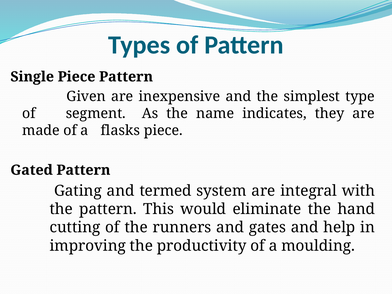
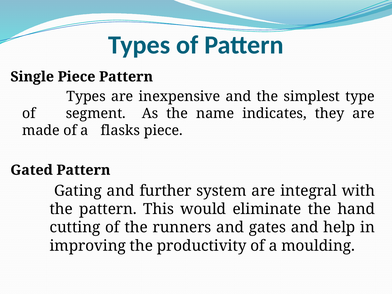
Given at (86, 97): Given -> Types
termed: termed -> further
